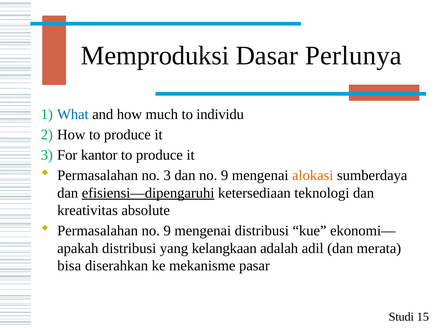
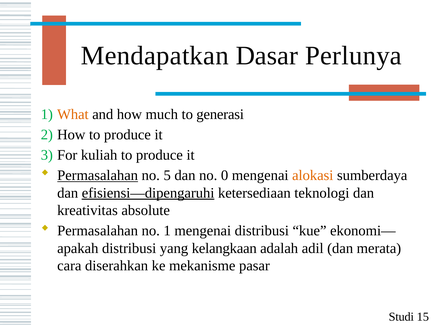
Memproduksi: Memproduksi -> Mendapatkan
What colour: blue -> orange
individu: individu -> generasi
kantor: kantor -> kuliah
Permasalahan at (98, 175) underline: none -> present
no 3: 3 -> 5
dan no 9: 9 -> 0
Permasalahan no 9: 9 -> 1
bisa: bisa -> cara
